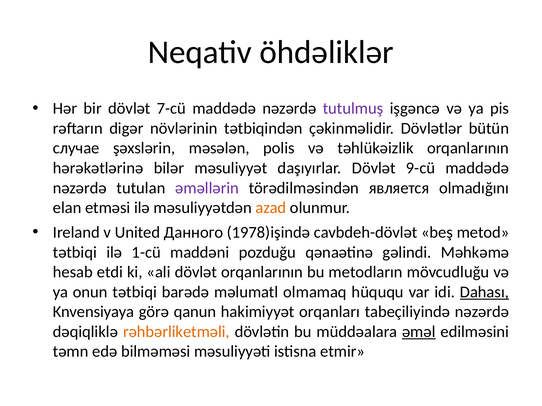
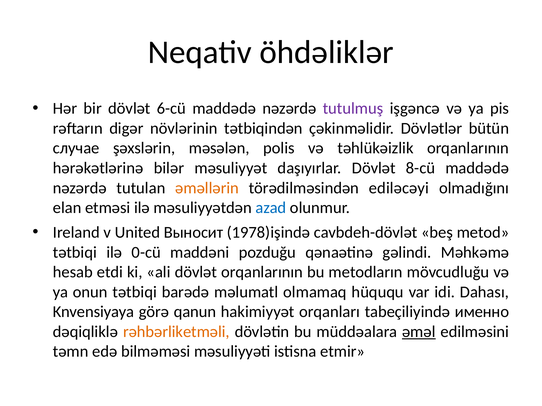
7-cü: 7-cü -> 6-cü
9-cü: 9-cü -> 8-cü
əməllərin colour: purple -> orange
является: является -> ediləcəyi
azad colour: orange -> blue
Данного: Данного -> Выносит
1-cü: 1-cü -> 0-cü
Dahası underline: present -> none
tabeçiliyində nəzərdə: nəzərdə -> именно
